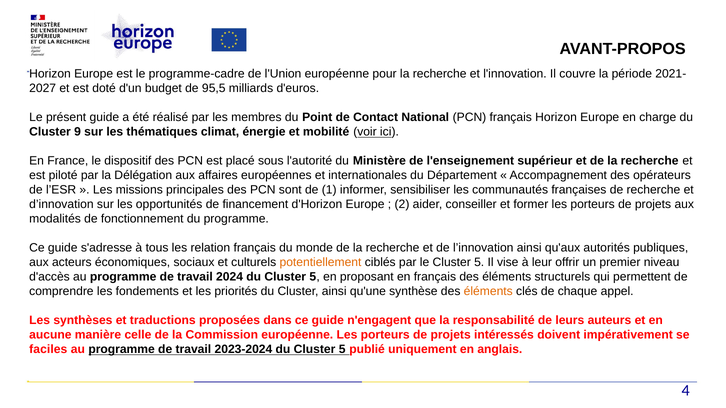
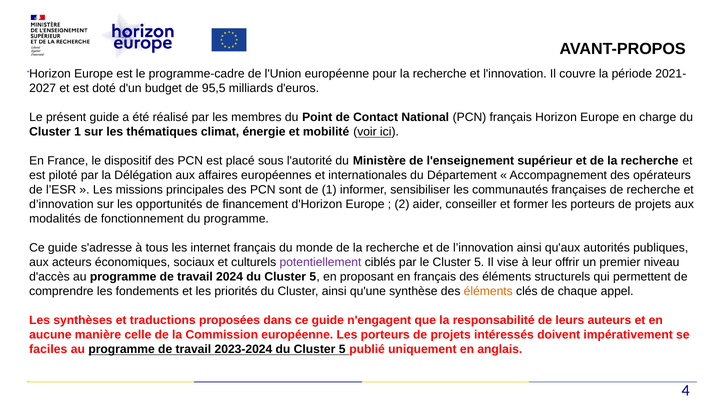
Cluster 9: 9 -> 1
relation: relation -> internet
potentiellement colour: orange -> purple
